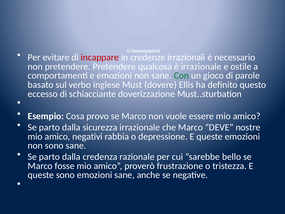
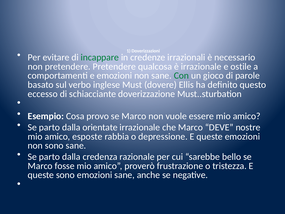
incappare colour: red -> green
sicurezza: sicurezza -> orientate
negativi: negativi -> esposte
